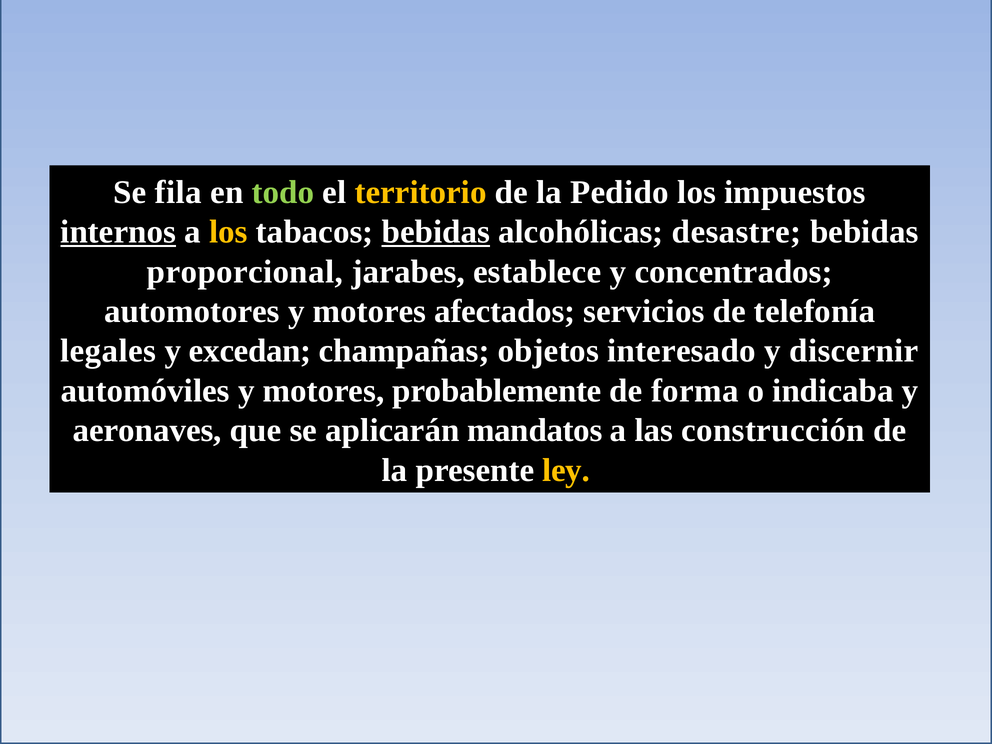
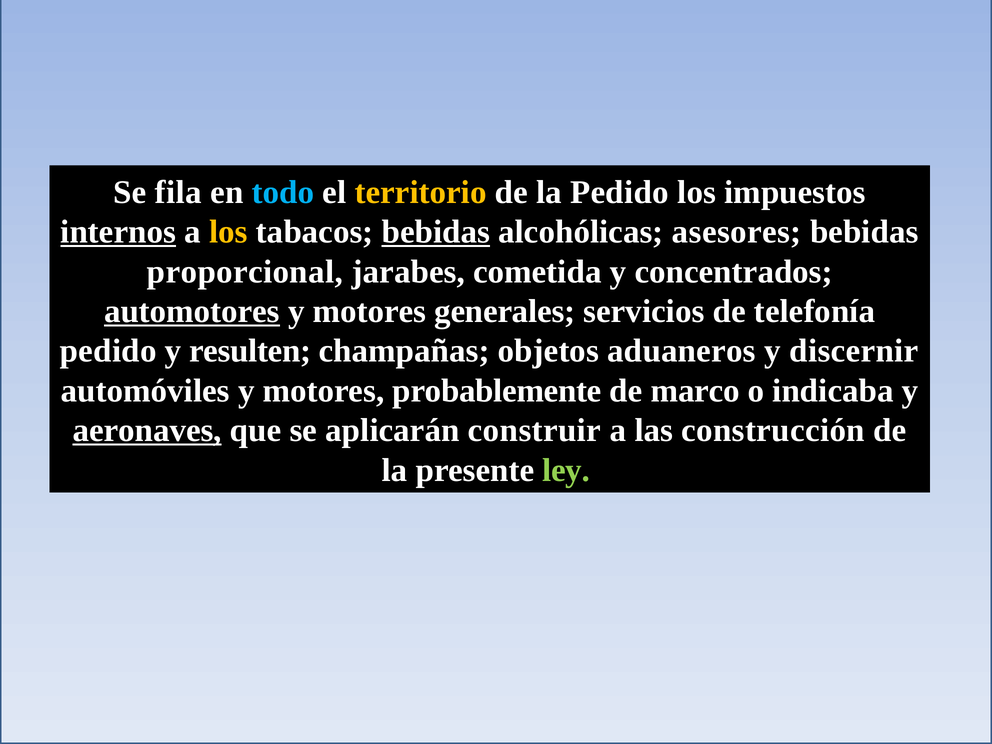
todo colour: light green -> light blue
desastre: desastre -> asesores
establece: establece -> cometida
automotores underline: none -> present
afectados: afectados -> generales
legales at (108, 351): legales -> pedido
excedan: excedan -> resulten
interesado: interesado -> aduaneros
forma: forma -> marco
aeronaves underline: none -> present
mandatos: mandatos -> construir
ley colour: yellow -> light green
